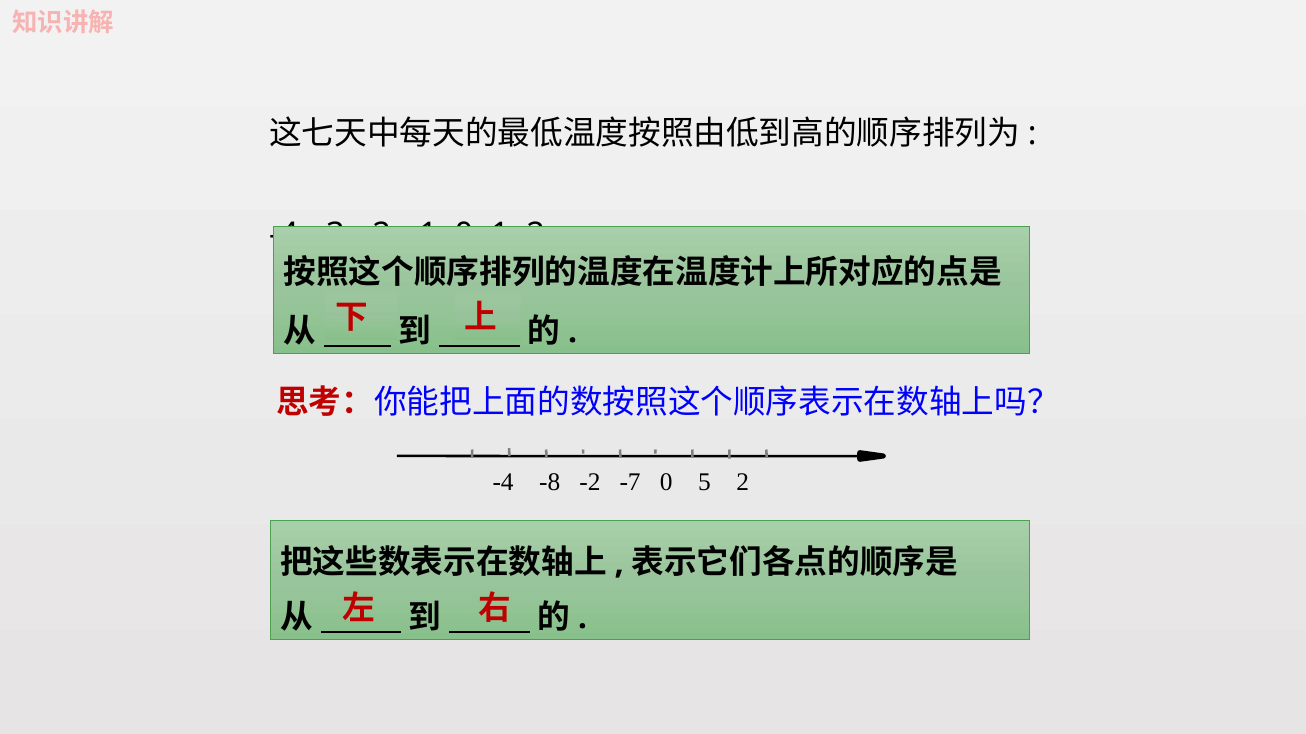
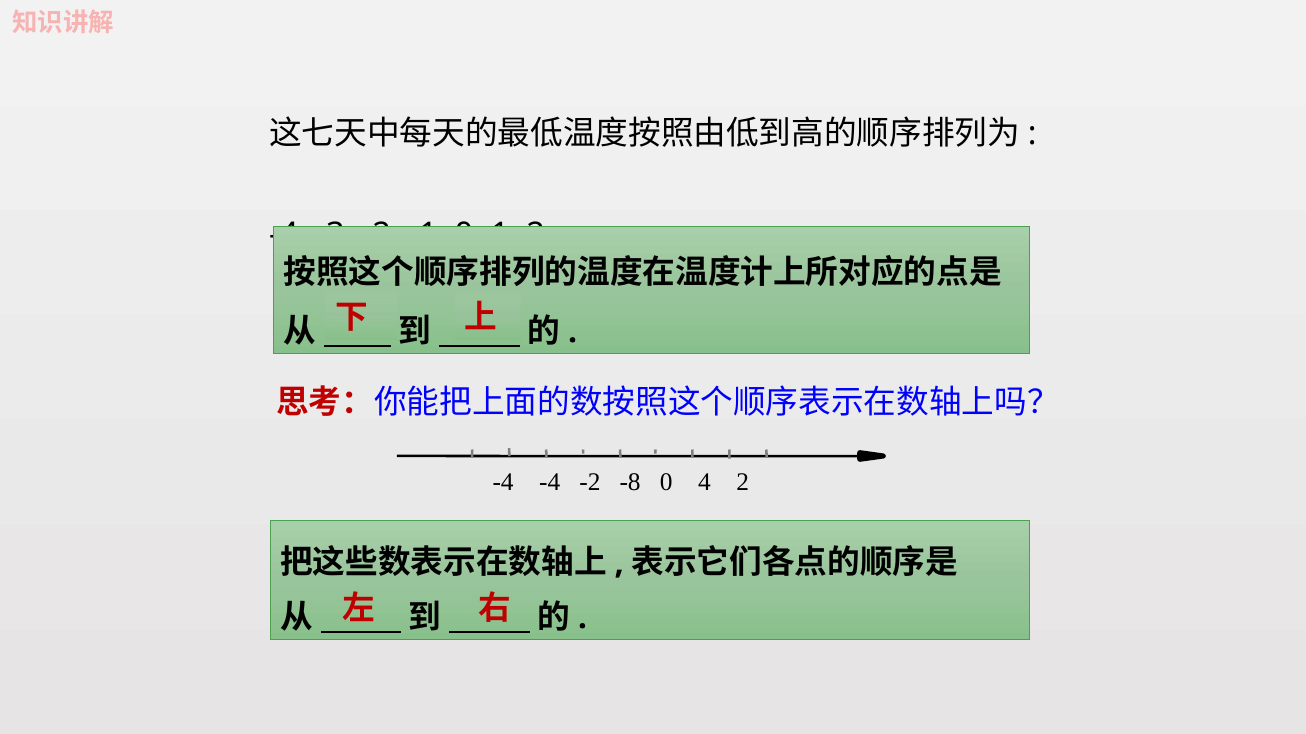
-4 -8: -8 -> -4
-7: -7 -> -8
5: 5 -> 4
